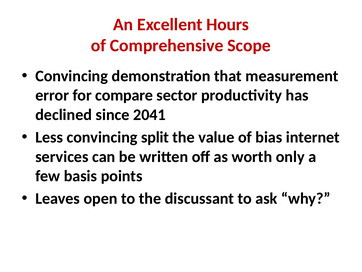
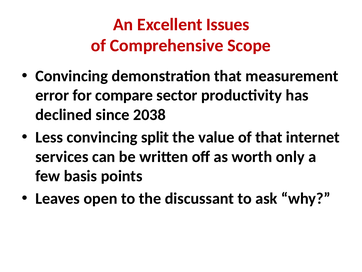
Hours: Hours -> Issues
2041: 2041 -> 2038
of bias: bias -> that
